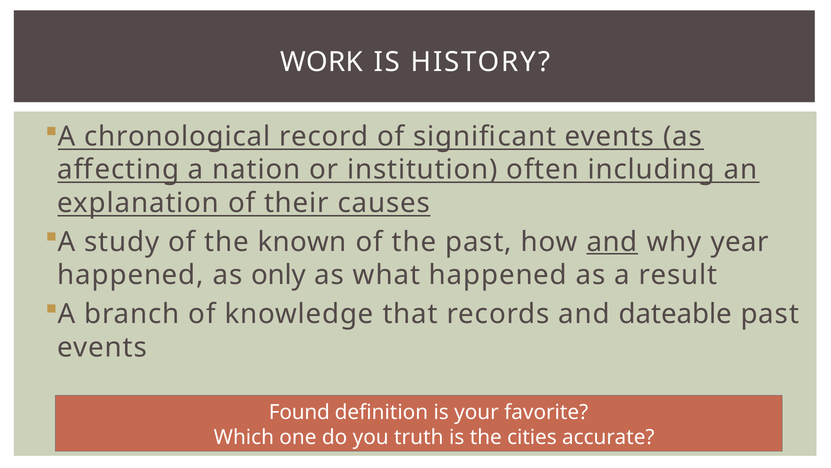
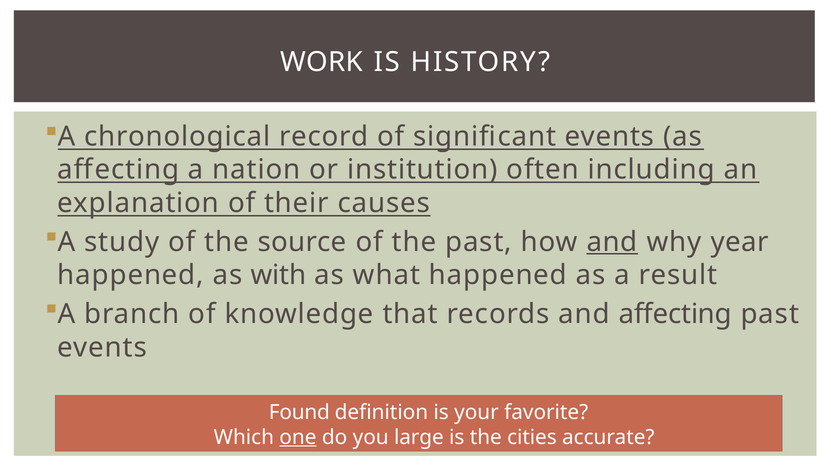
known: known -> source
only: only -> with
and dateable: dateable -> affecting
one underline: none -> present
truth: truth -> large
